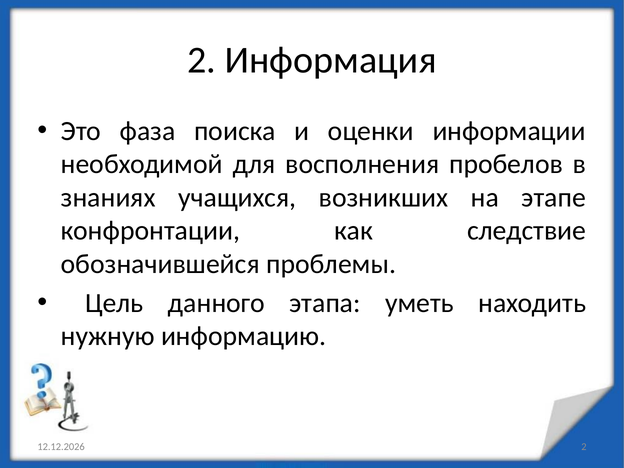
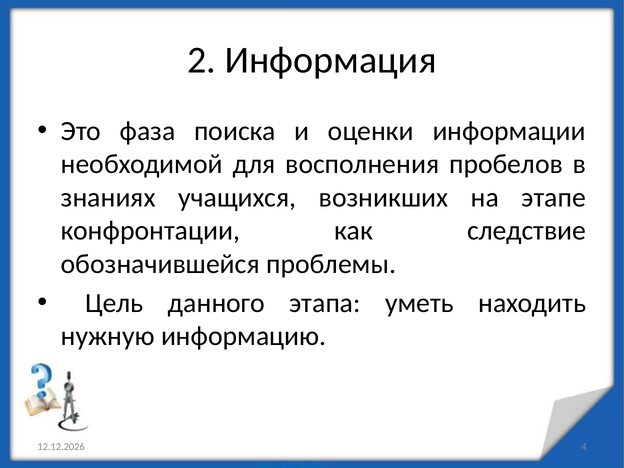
2 at (584, 447): 2 -> 4
